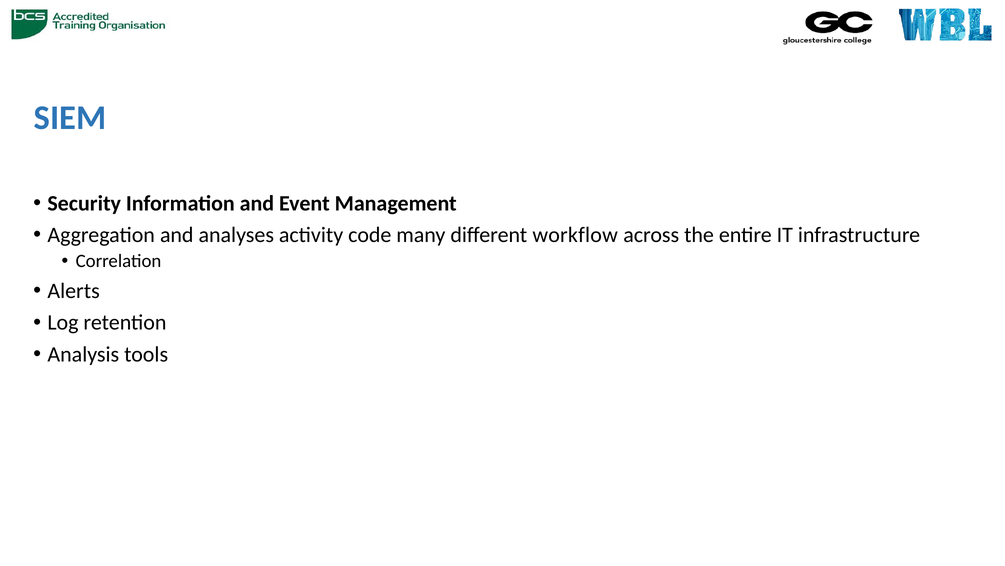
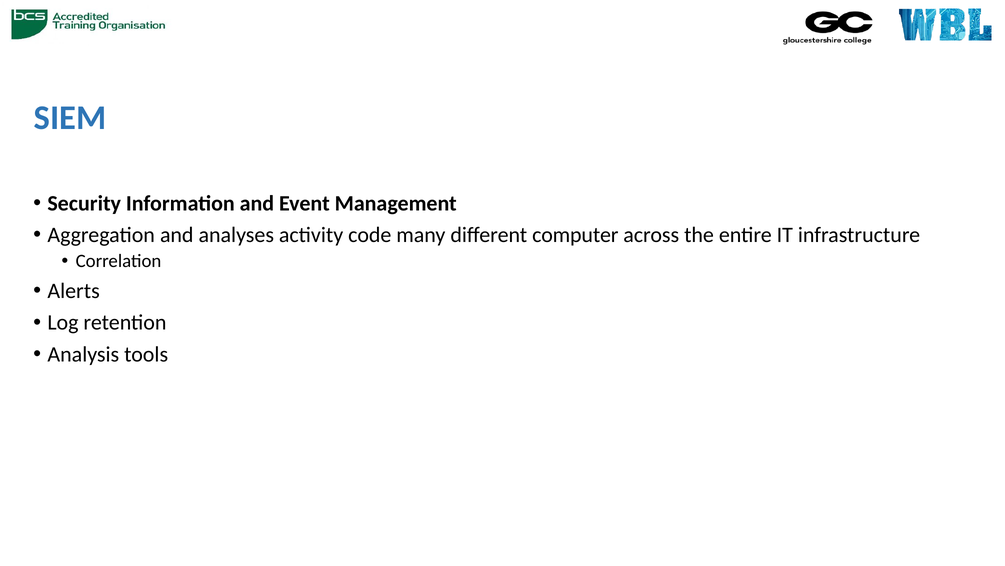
workflow: workflow -> computer
